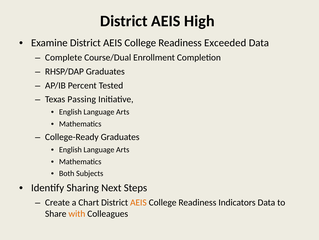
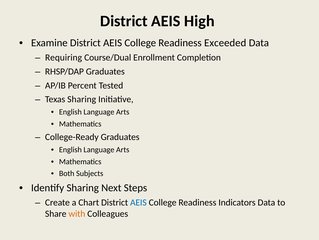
Complete: Complete -> Requiring
Texas Passing: Passing -> Sharing
AEIS at (138, 202) colour: orange -> blue
